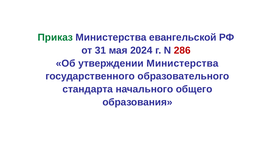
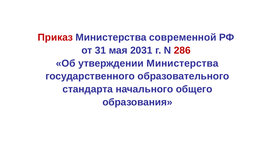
Приказ colour: green -> red
евангельской: евангельской -> современной
2024: 2024 -> 2031
